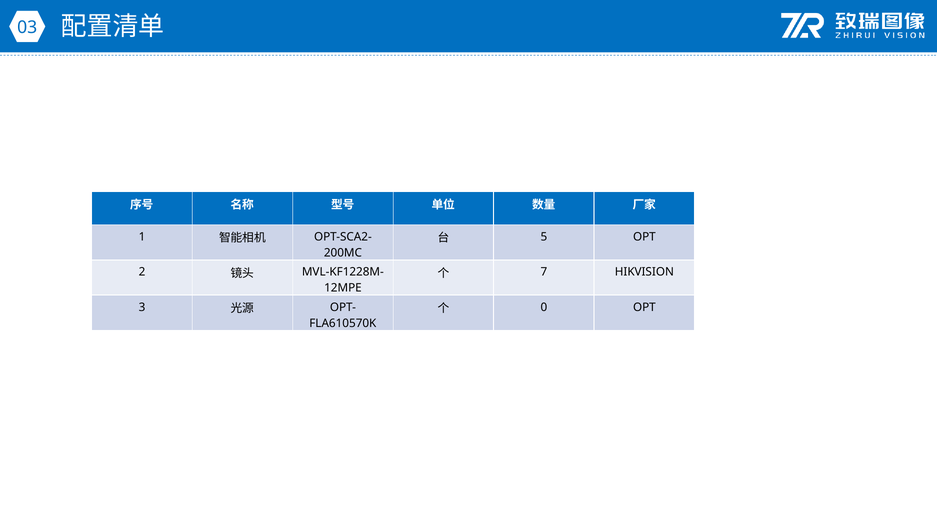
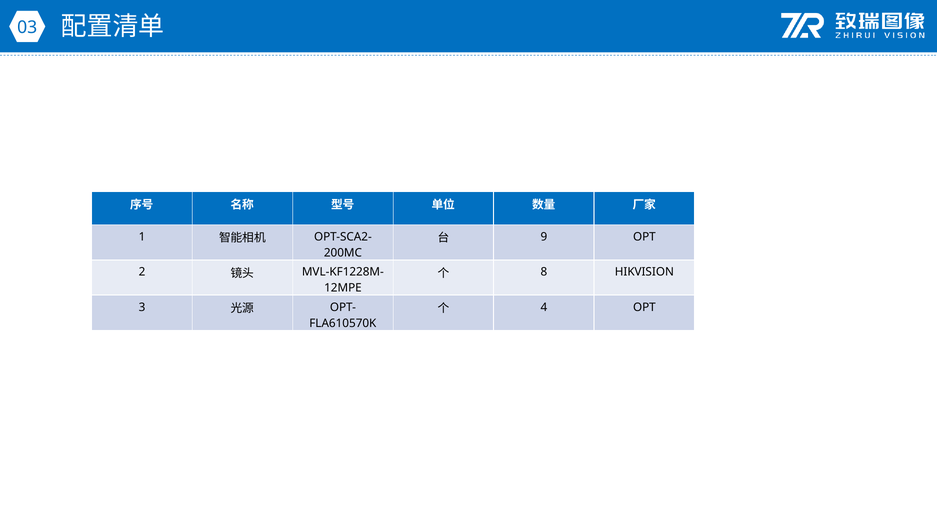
5: 5 -> 9
7: 7 -> 8
0: 0 -> 4
